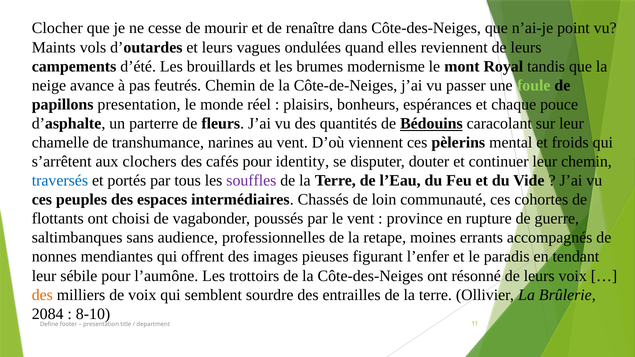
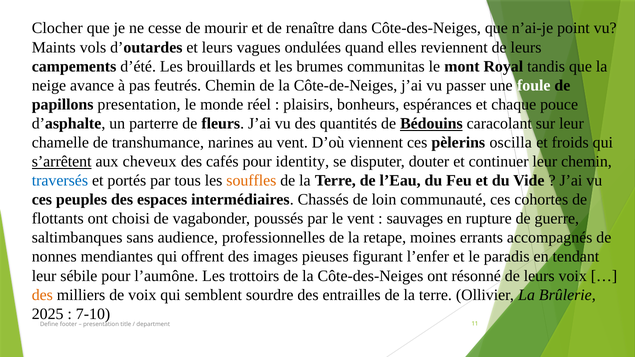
modernisme: modernisme -> communitas
foule colour: light green -> white
mental: mental -> oscilla
s’arrêtent underline: none -> present
clochers: clochers -> cheveux
souffles colour: purple -> orange
province: province -> sauvages
2084: 2084 -> 2025
8-10: 8-10 -> 7-10
